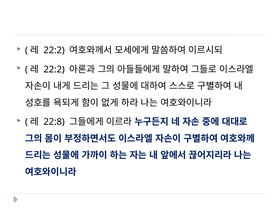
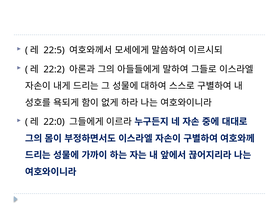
22:2 at (54, 50): 22:2 -> 22:5
22:8: 22:8 -> 22:0
